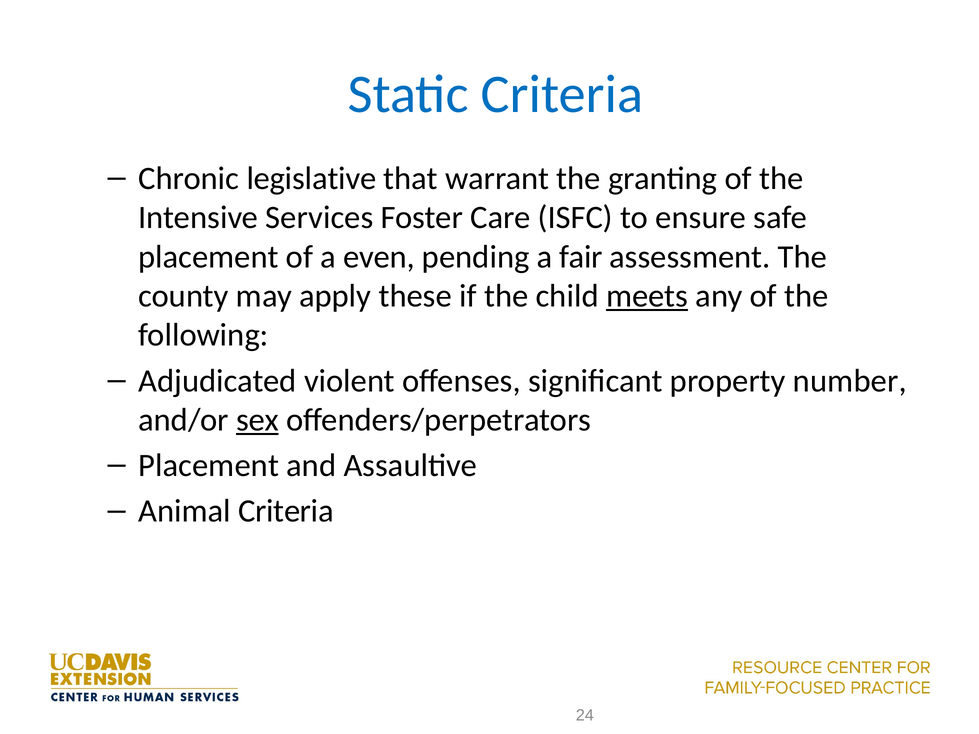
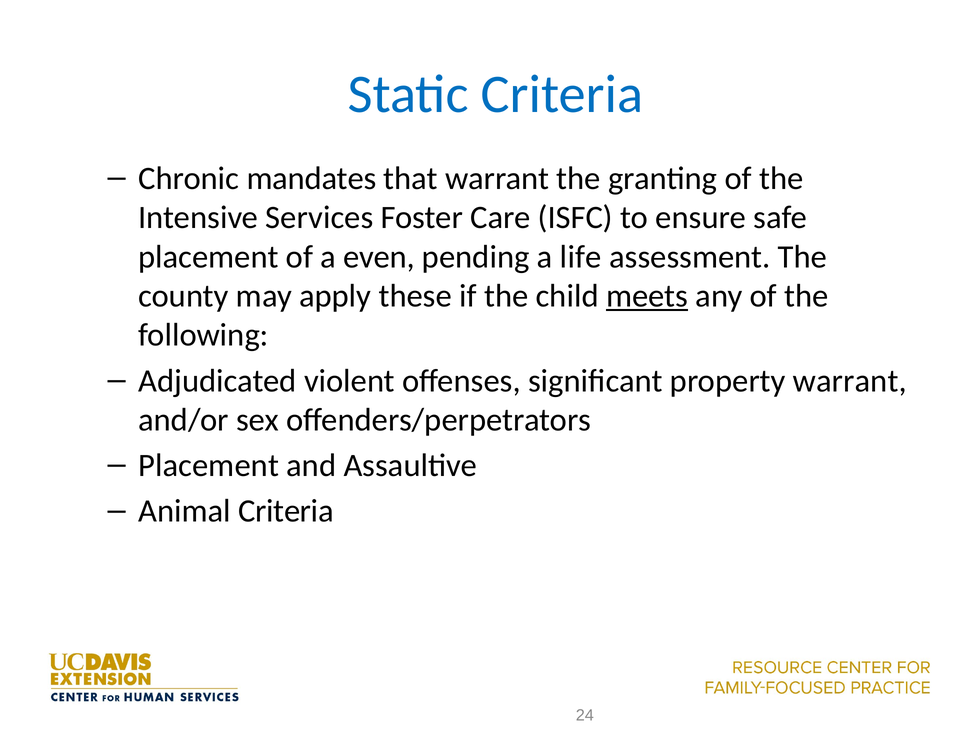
legislative: legislative -> mandates
fair: fair -> life
property number: number -> warrant
sex underline: present -> none
